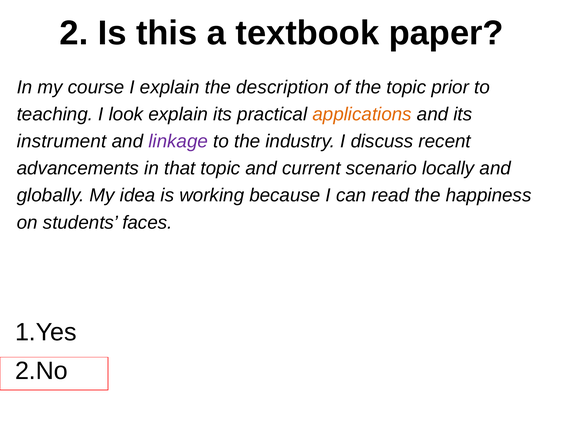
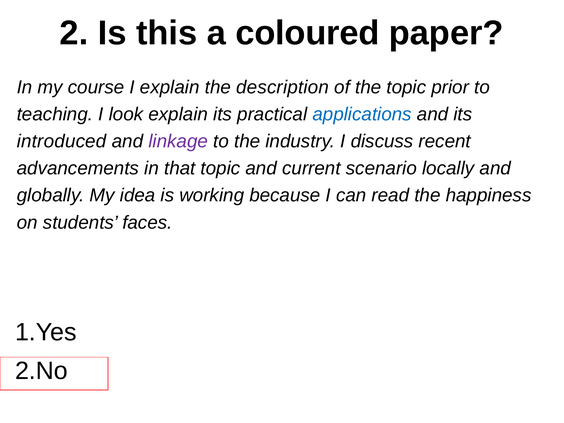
textbook: textbook -> coloured
applications colour: orange -> blue
instrument: instrument -> introduced
